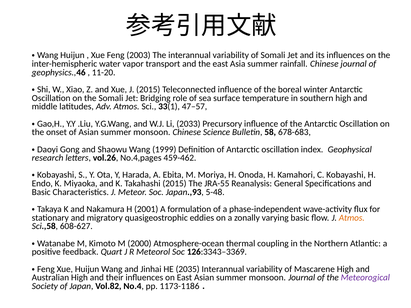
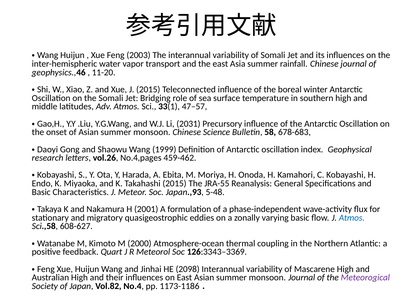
2033: 2033 -> 2031
Atmos at (352, 218) colour: orange -> blue
2035: 2035 -> 2098
